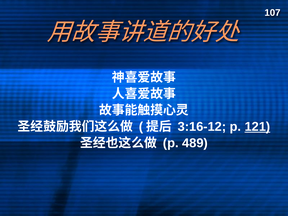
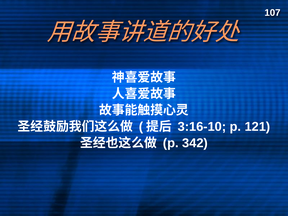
3:16-12: 3:16-12 -> 3:16-10
121 underline: present -> none
489: 489 -> 342
